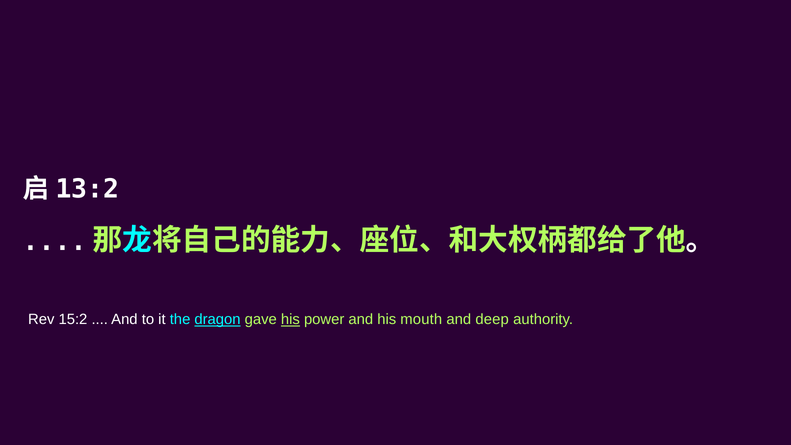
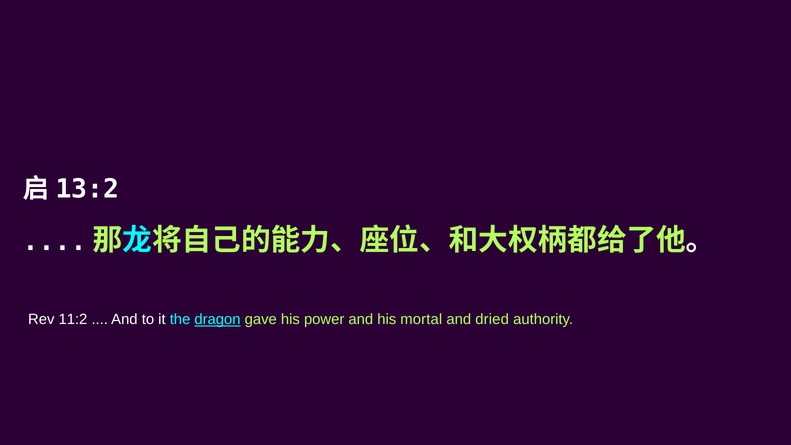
15:2: 15:2 -> 11:2
his at (290, 319) underline: present -> none
mouth: mouth -> mortal
deep: deep -> dried
